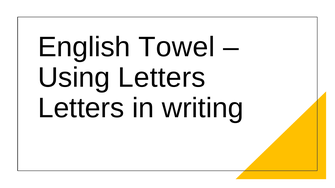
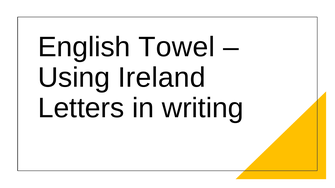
Using Letters: Letters -> Ireland
